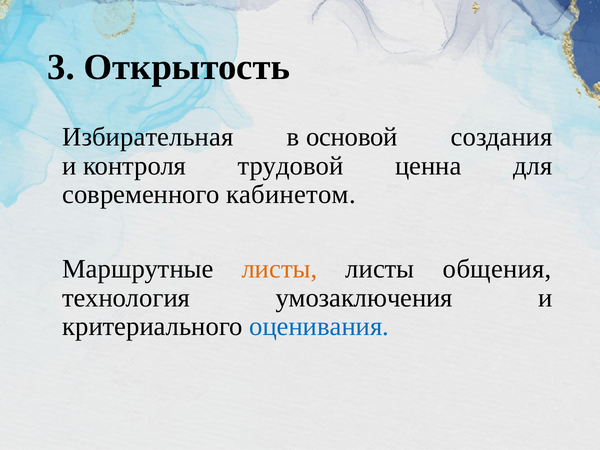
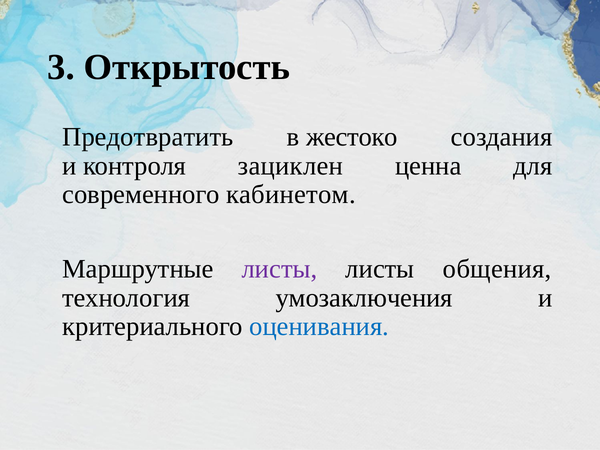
Избирательная: Избирательная -> Предотвратить
основой: основой -> жестоко
трудовой: трудовой -> зациклен
листы at (279, 269) colour: orange -> purple
